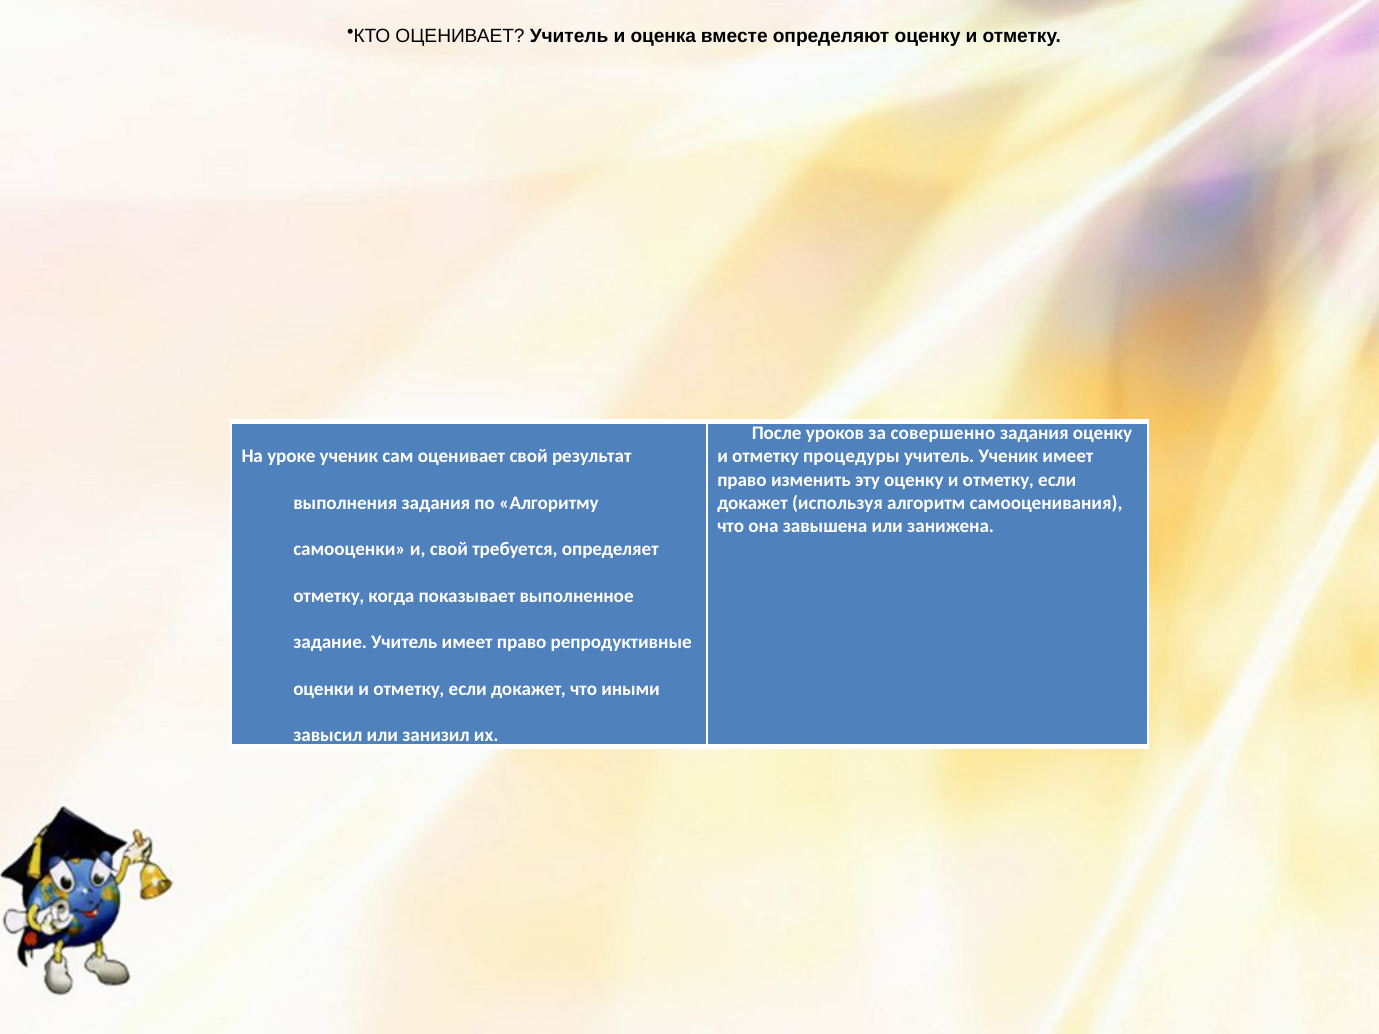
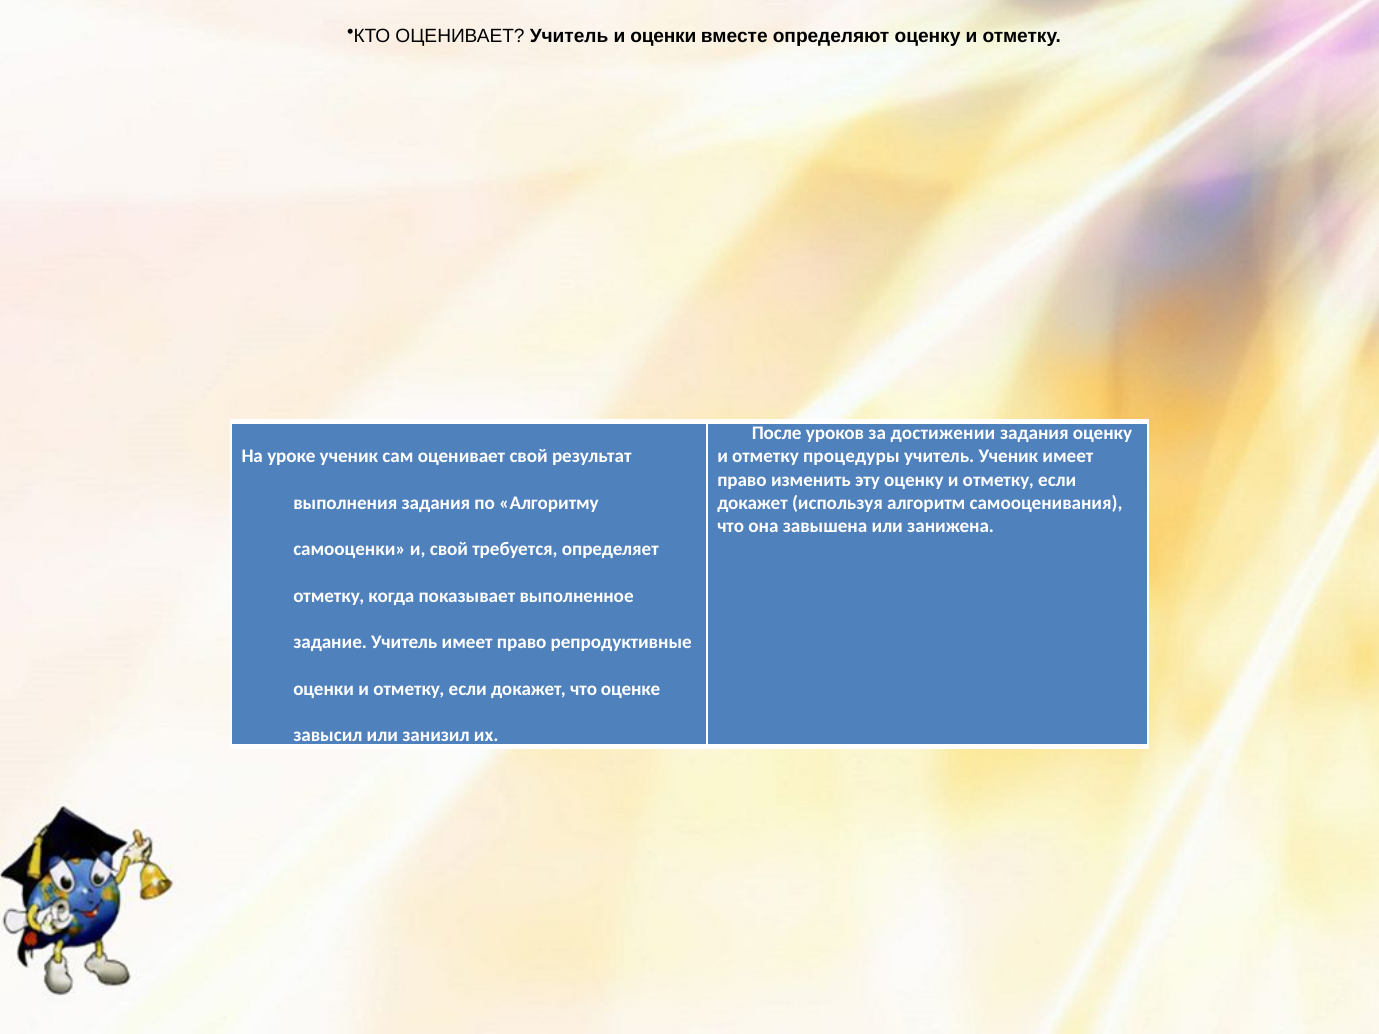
и оценка: оценка -> оценки
совершенно: совершенно -> достижении
иными: иными -> оценке
